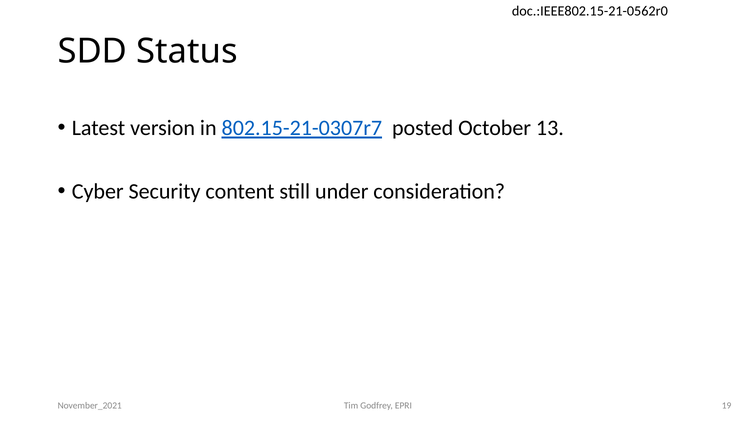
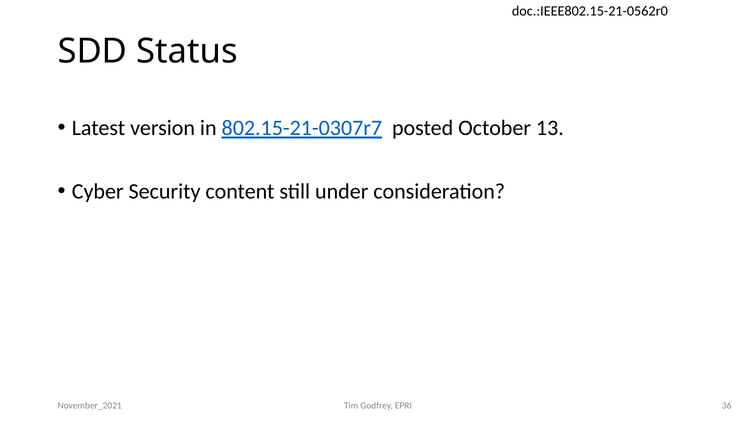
19: 19 -> 36
